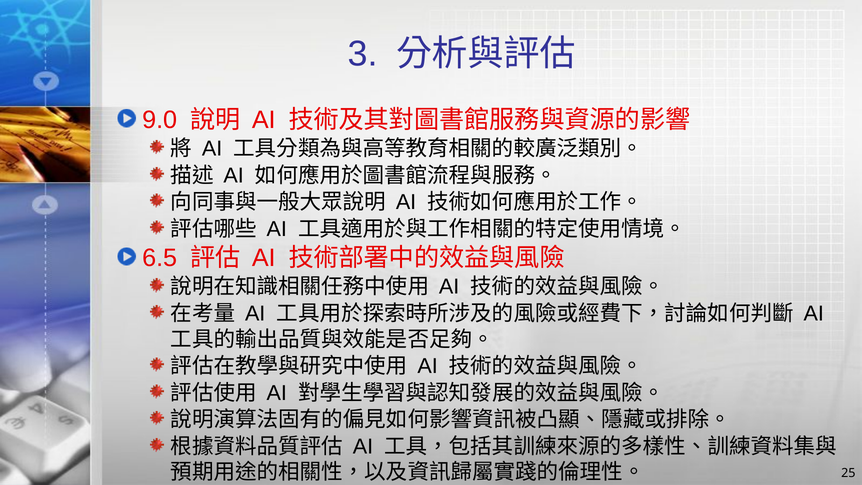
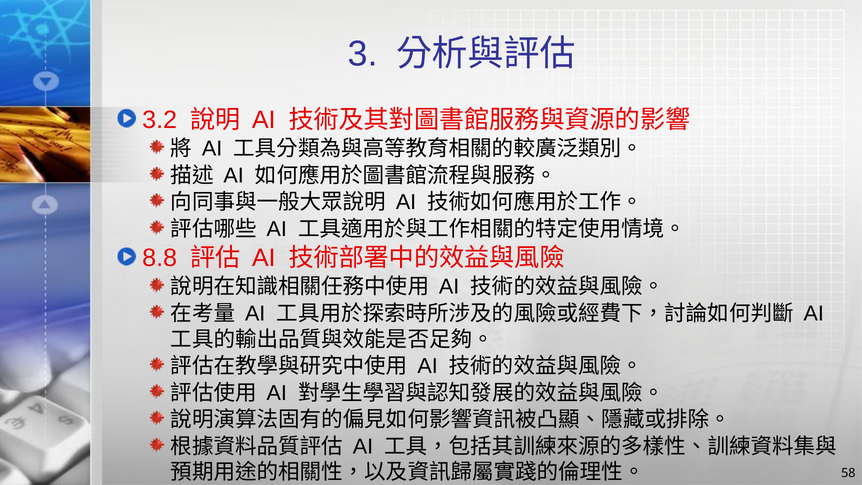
9.0: 9.0 -> 3.2
6.5: 6.5 -> 8.8
25: 25 -> 58
